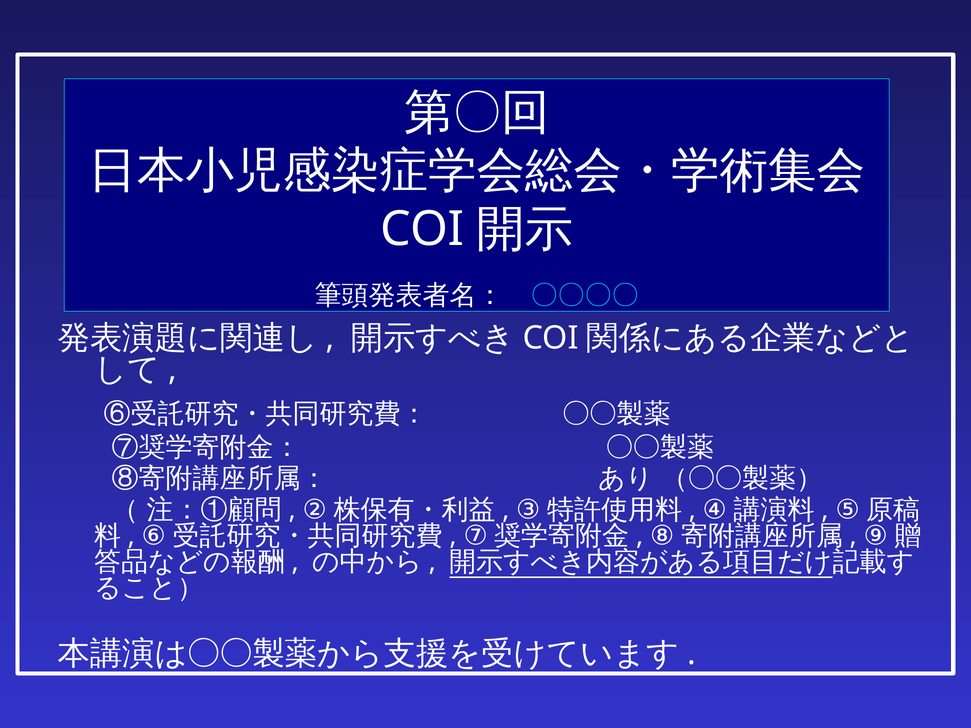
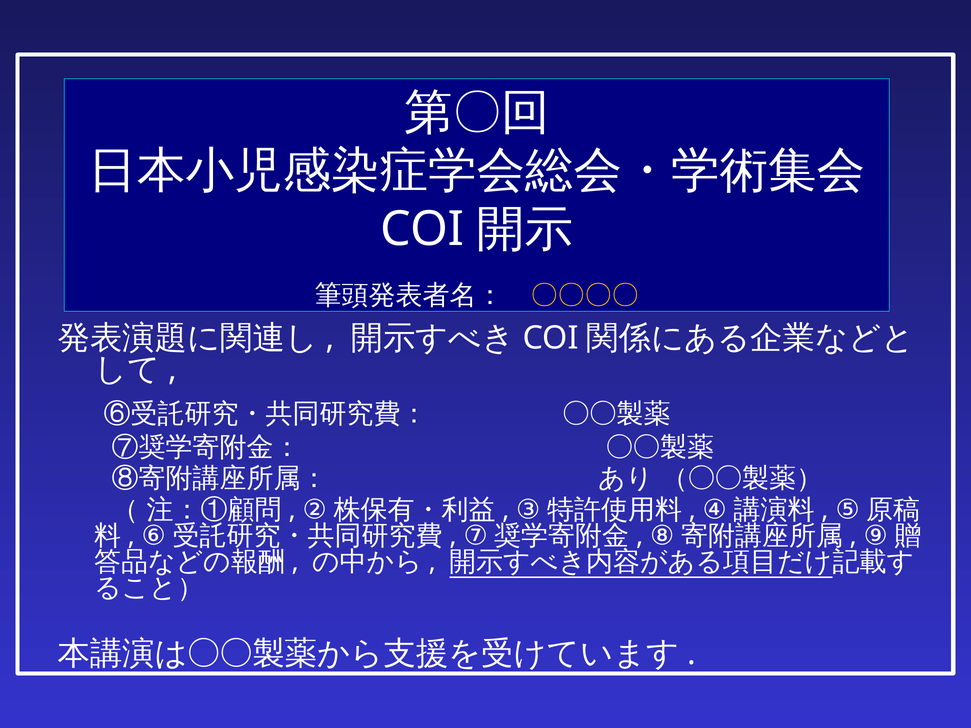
〇〇〇〇 colour: light blue -> yellow
